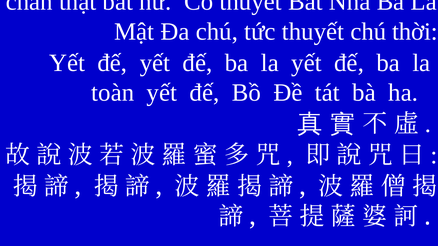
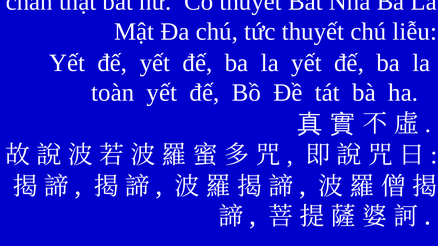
thời: thời -> liễu
